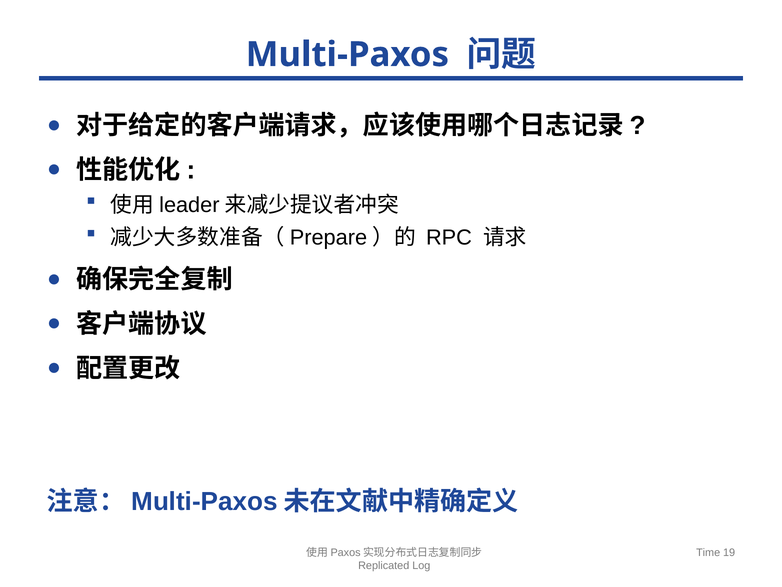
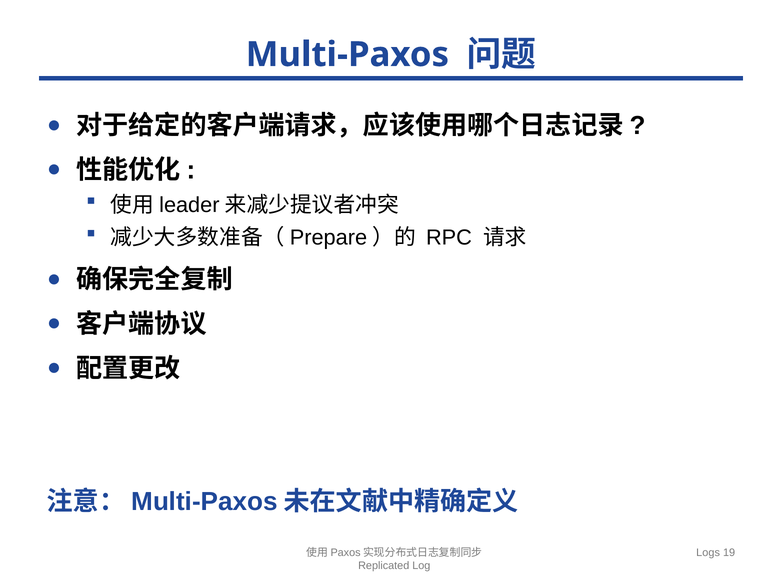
Time: Time -> Logs
